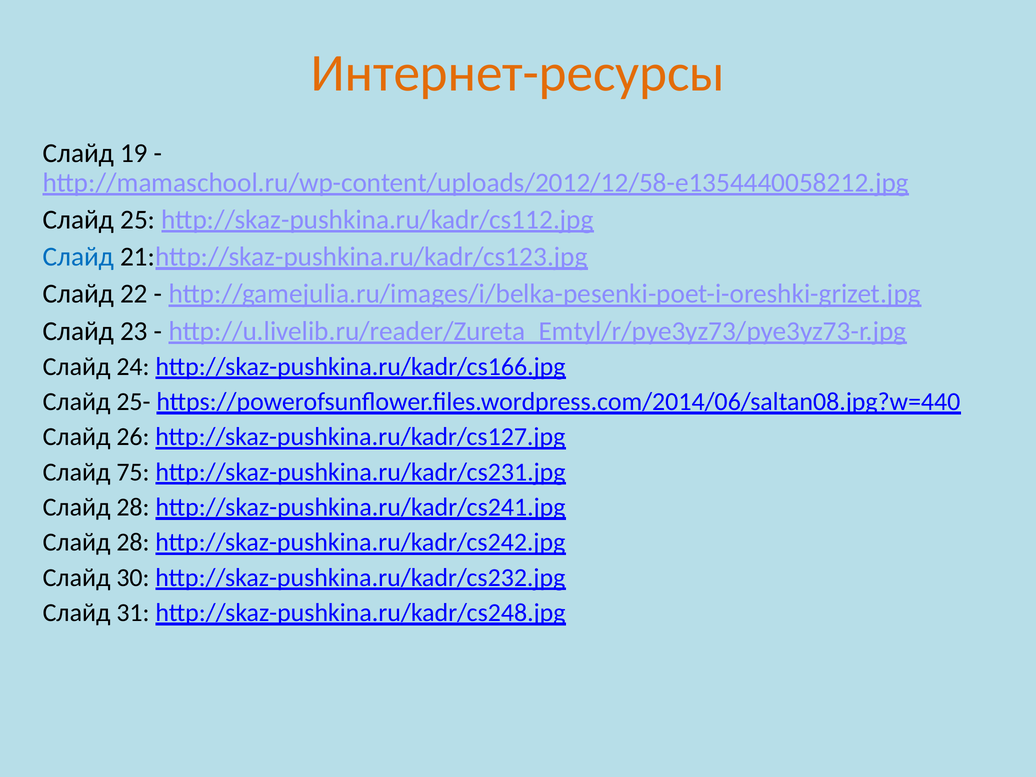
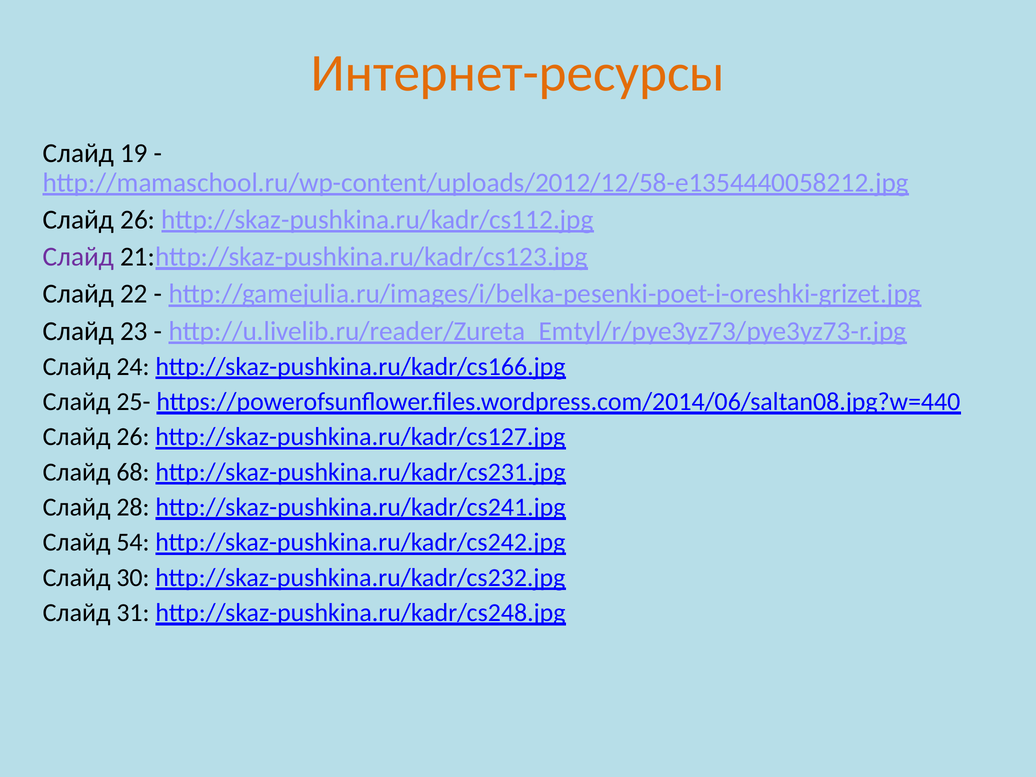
25 at (138, 220): 25 -> 26
Слайд at (78, 257) colour: blue -> purple
75: 75 -> 68
28 at (133, 542): 28 -> 54
